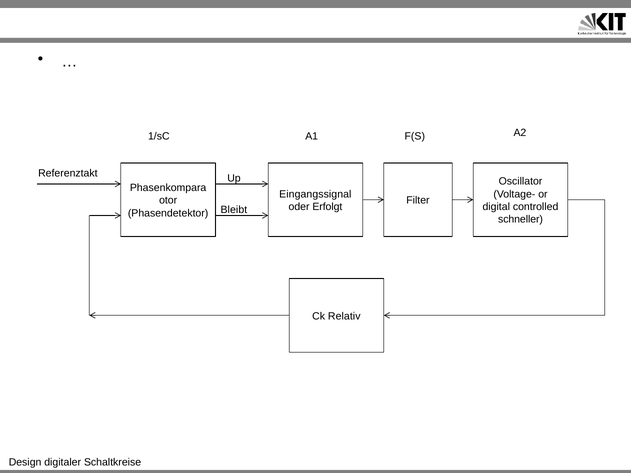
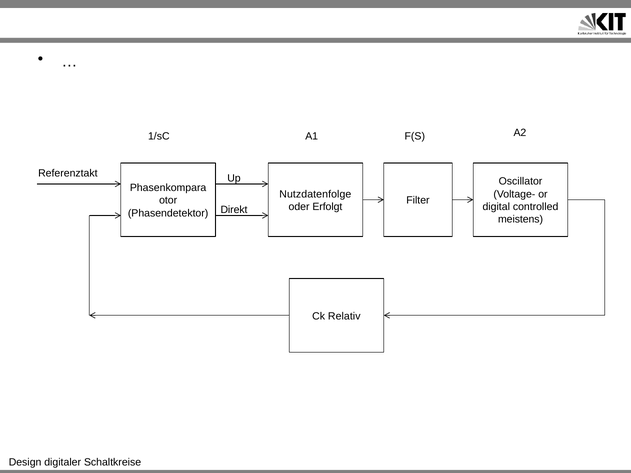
Eingangssignal: Eingangssignal -> Nutzdatenfolge
Bleibt: Bleibt -> Direkt
schneller: schneller -> meistens
